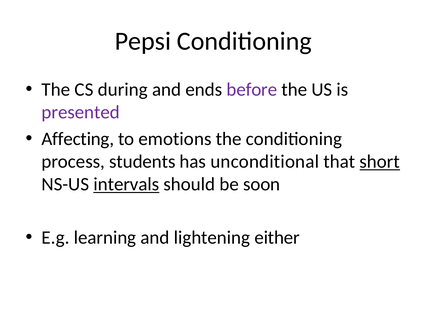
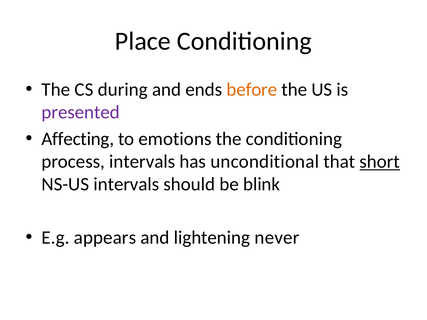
Pepsi: Pepsi -> Place
before colour: purple -> orange
process students: students -> intervals
intervals at (126, 184) underline: present -> none
soon: soon -> blink
learning: learning -> appears
either: either -> never
